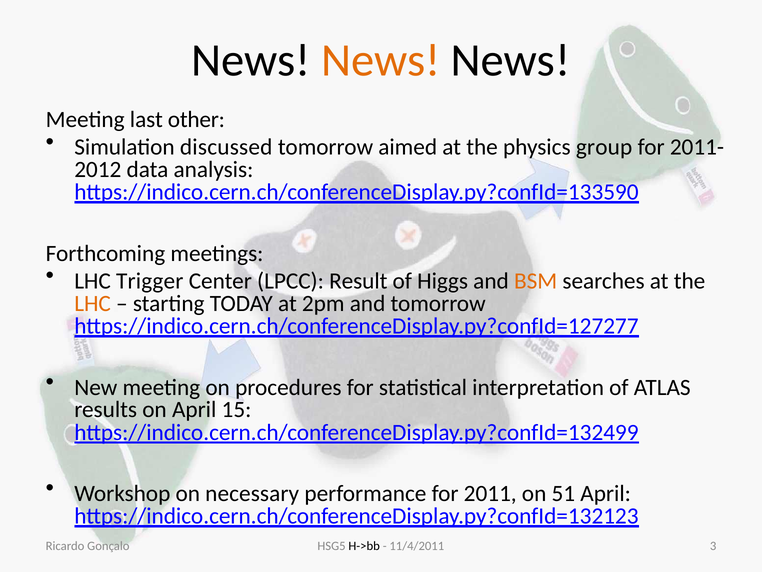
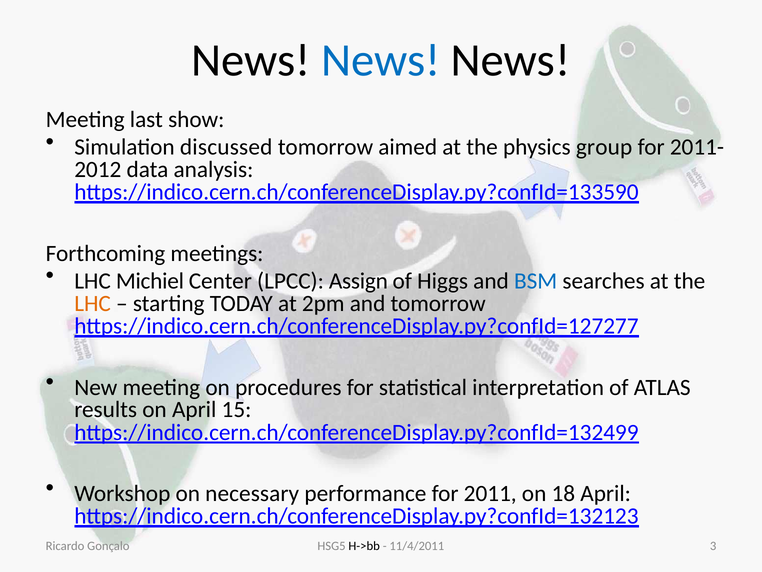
News at (381, 60) colour: orange -> blue
other: other -> show
Trigger: Trigger -> Michiel
Result: Result -> Assign
BSM colour: orange -> blue
51: 51 -> 18
